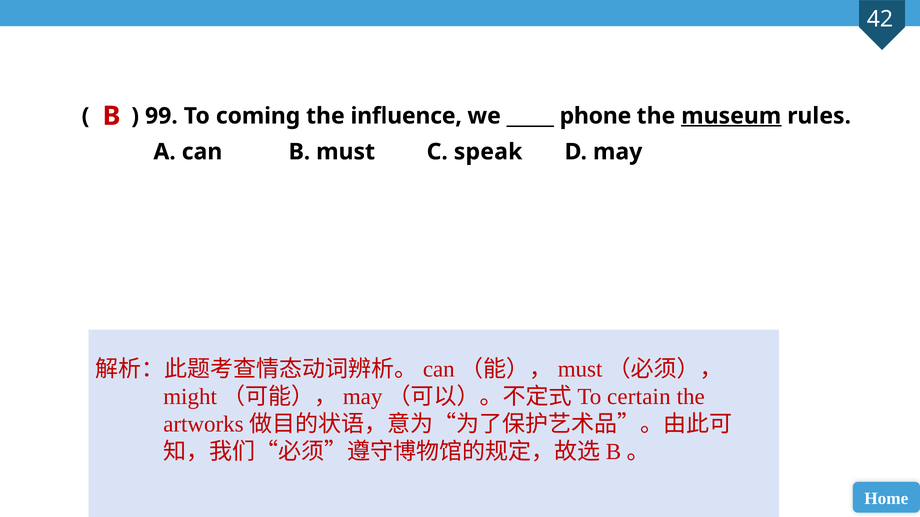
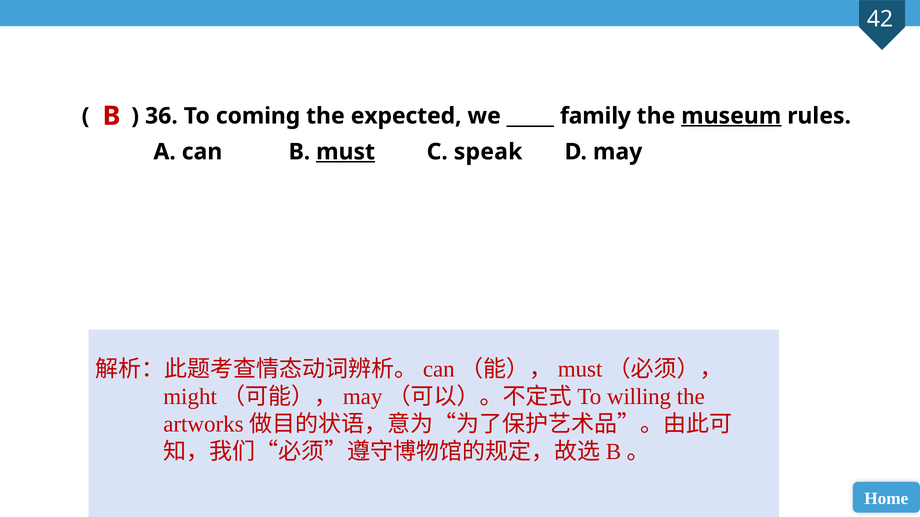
99: 99 -> 36
influence: influence -> expected
phone: phone -> family
must underline: none -> present
certain: certain -> willing
